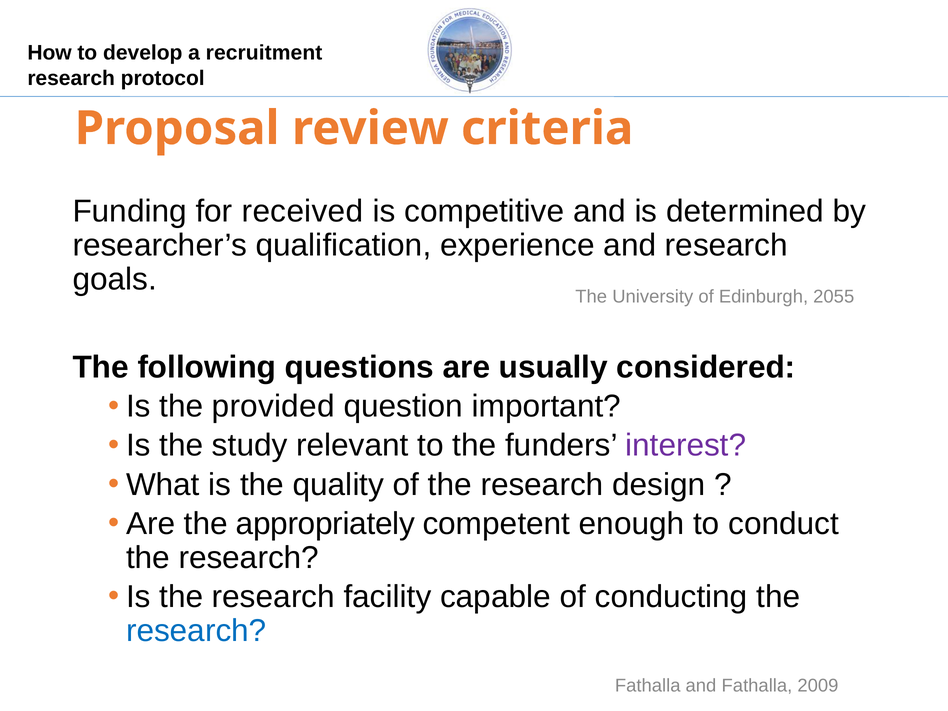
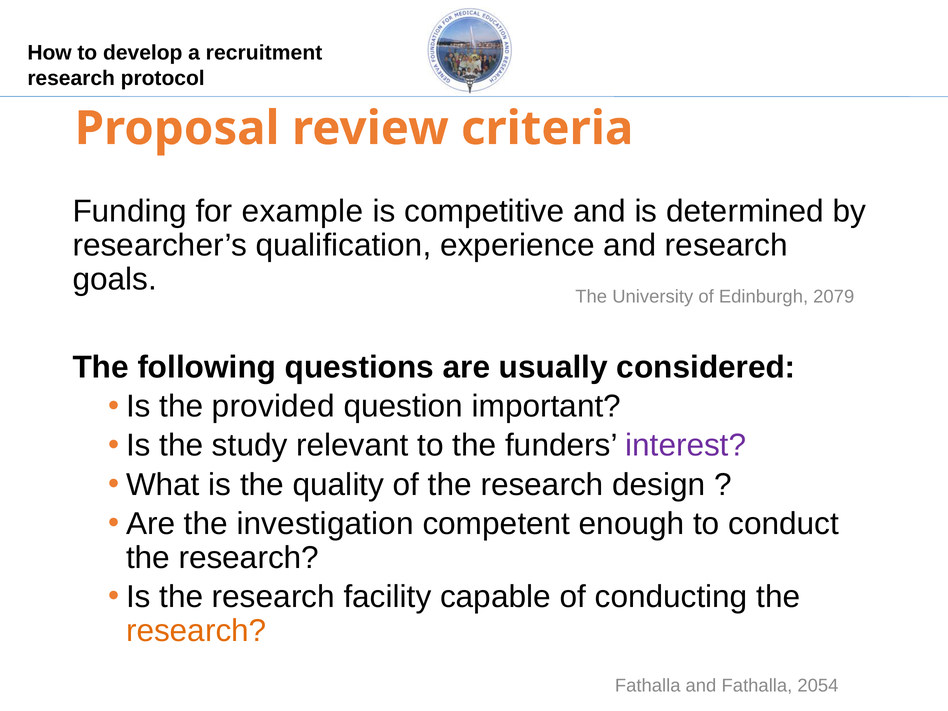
received: received -> example
2055: 2055 -> 2079
appropriately: appropriately -> investigation
research at (196, 631) colour: blue -> orange
2009: 2009 -> 2054
